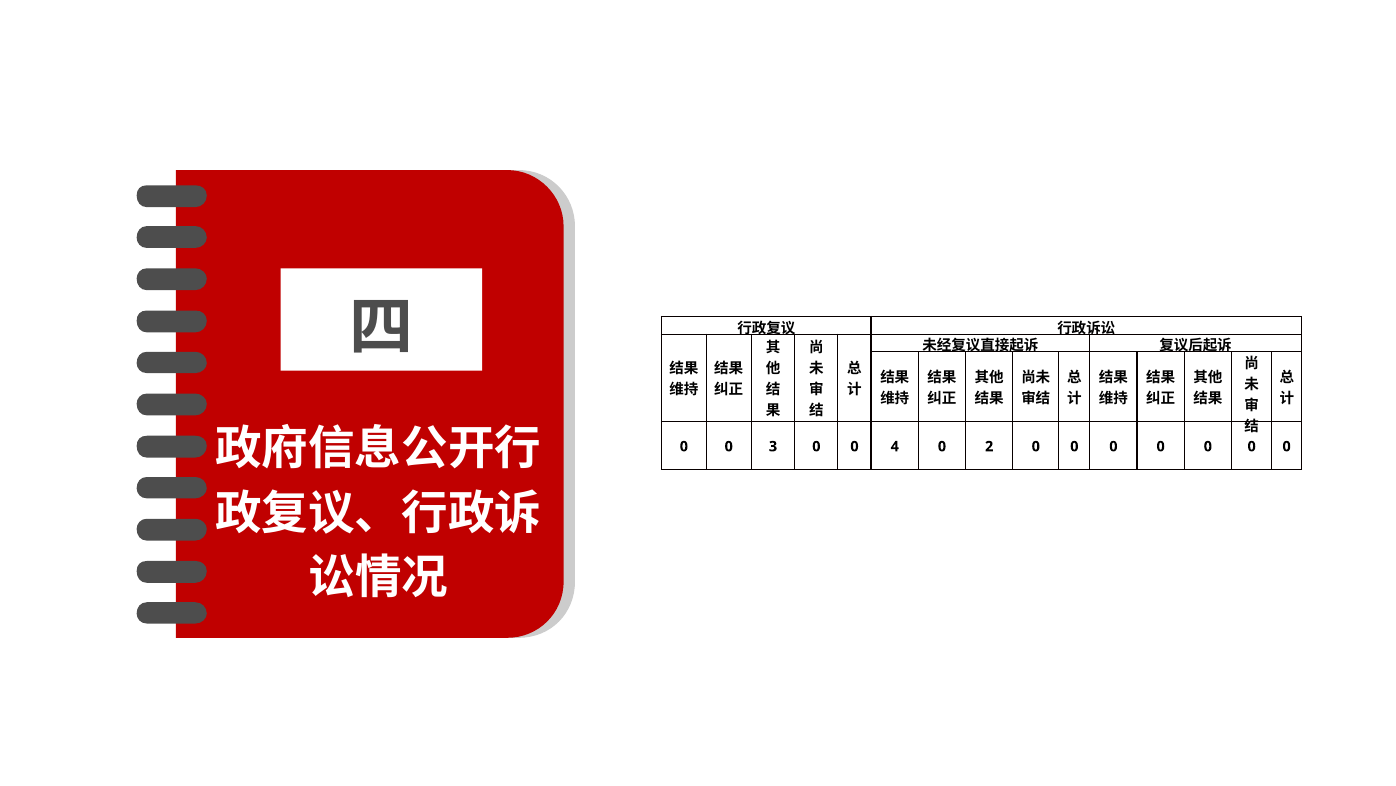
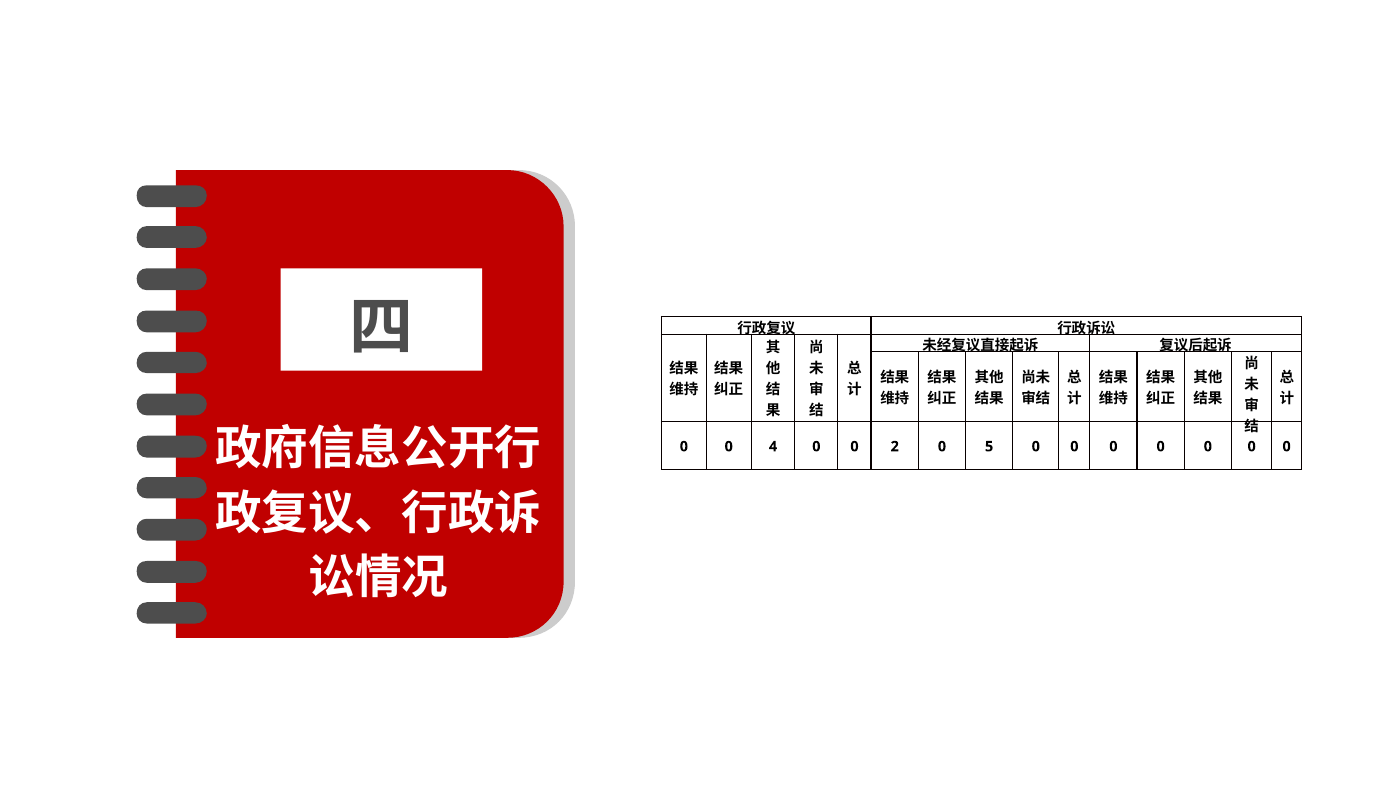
3: 3 -> 4
4: 4 -> 2
2: 2 -> 5
